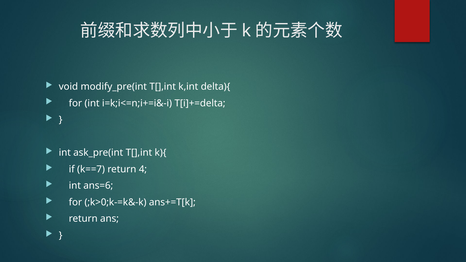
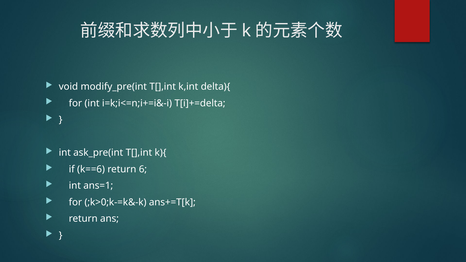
k==7: k==7 -> k==6
4: 4 -> 6
ans=6: ans=6 -> ans=1
